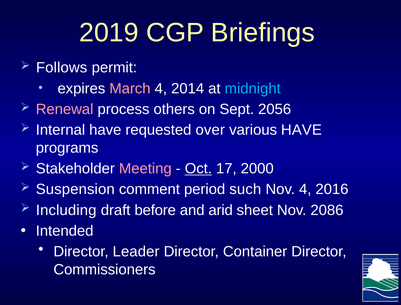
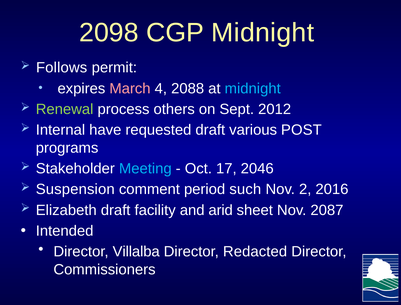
2019: 2019 -> 2098
CGP Briefings: Briefings -> Midnight
2014: 2014 -> 2088
Renewal colour: pink -> light green
2056: 2056 -> 2012
requested over: over -> draft
various HAVE: HAVE -> POST
Meeting colour: pink -> light blue
Oct underline: present -> none
2000: 2000 -> 2046
Nov 4: 4 -> 2
Including: Including -> Elizabeth
before: before -> facility
2086: 2086 -> 2087
Leader: Leader -> Villalba
Container: Container -> Redacted
